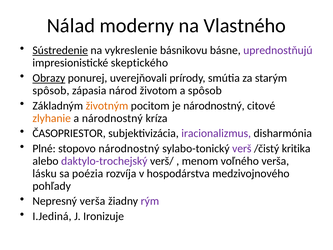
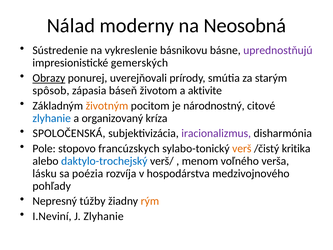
Vlastného: Vlastného -> Neosobná
Sústredenie underline: present -> none
skeptického: skeptického -> gemerských
národ: národ -> báseň
a spôsob: spôsob -> aktivite
zlyhanie at (52, 118) colour: orange -> blue
a národnostný: národnostný -> organizovaný
ČASOPRIESTOR: ČASOPRIESTOR -> SPOLOČENSKÁ
Plné: Plné -> Pole
stopovo národnostný: národnostný -> francúzskych
verš colour: purple -> orange
daktylo-trochejský colour: purple -> blue
Nepresný verša: verša -> túžby
rým colour: purple -> orange
I.Jediná: I.Jediná -> I.Neviní
J Ironizuje: Ironizuje -> Zlyhanie
